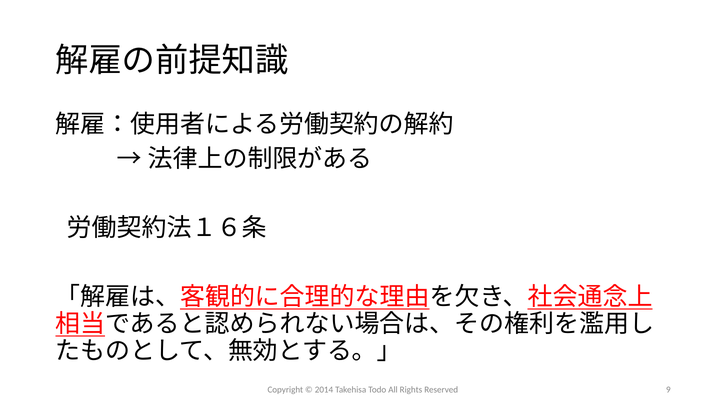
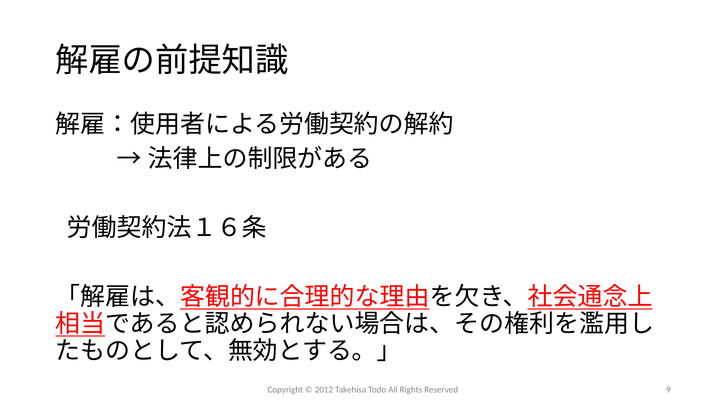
2014: 2014 -> 2012
